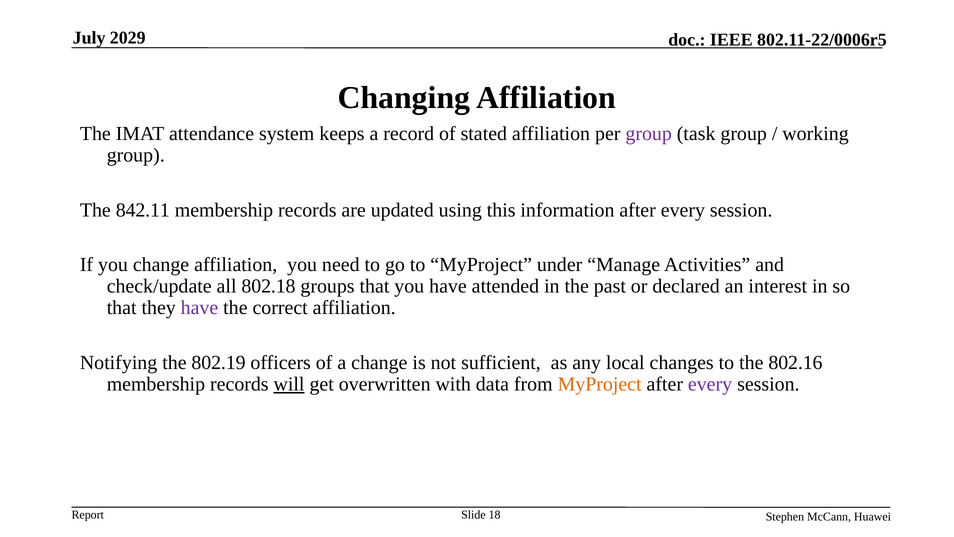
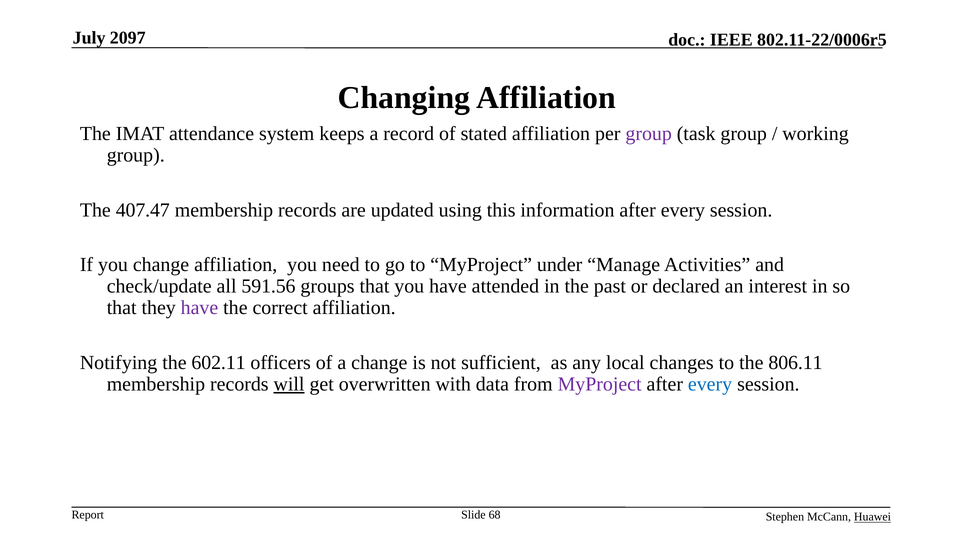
2029: 2029 -> 2097
842.11: 842.11 -> 407.47
802.18: 802.18 -> 591.56
802.19: 802.19 -> 602.11
802.16: 802.16 -> 806.11
MyProject at (600, 384) colour: orange -> purple
every at (710, 384) colour: purple -> blue
18: 18 -> 68
Huawei underline: none -> present
